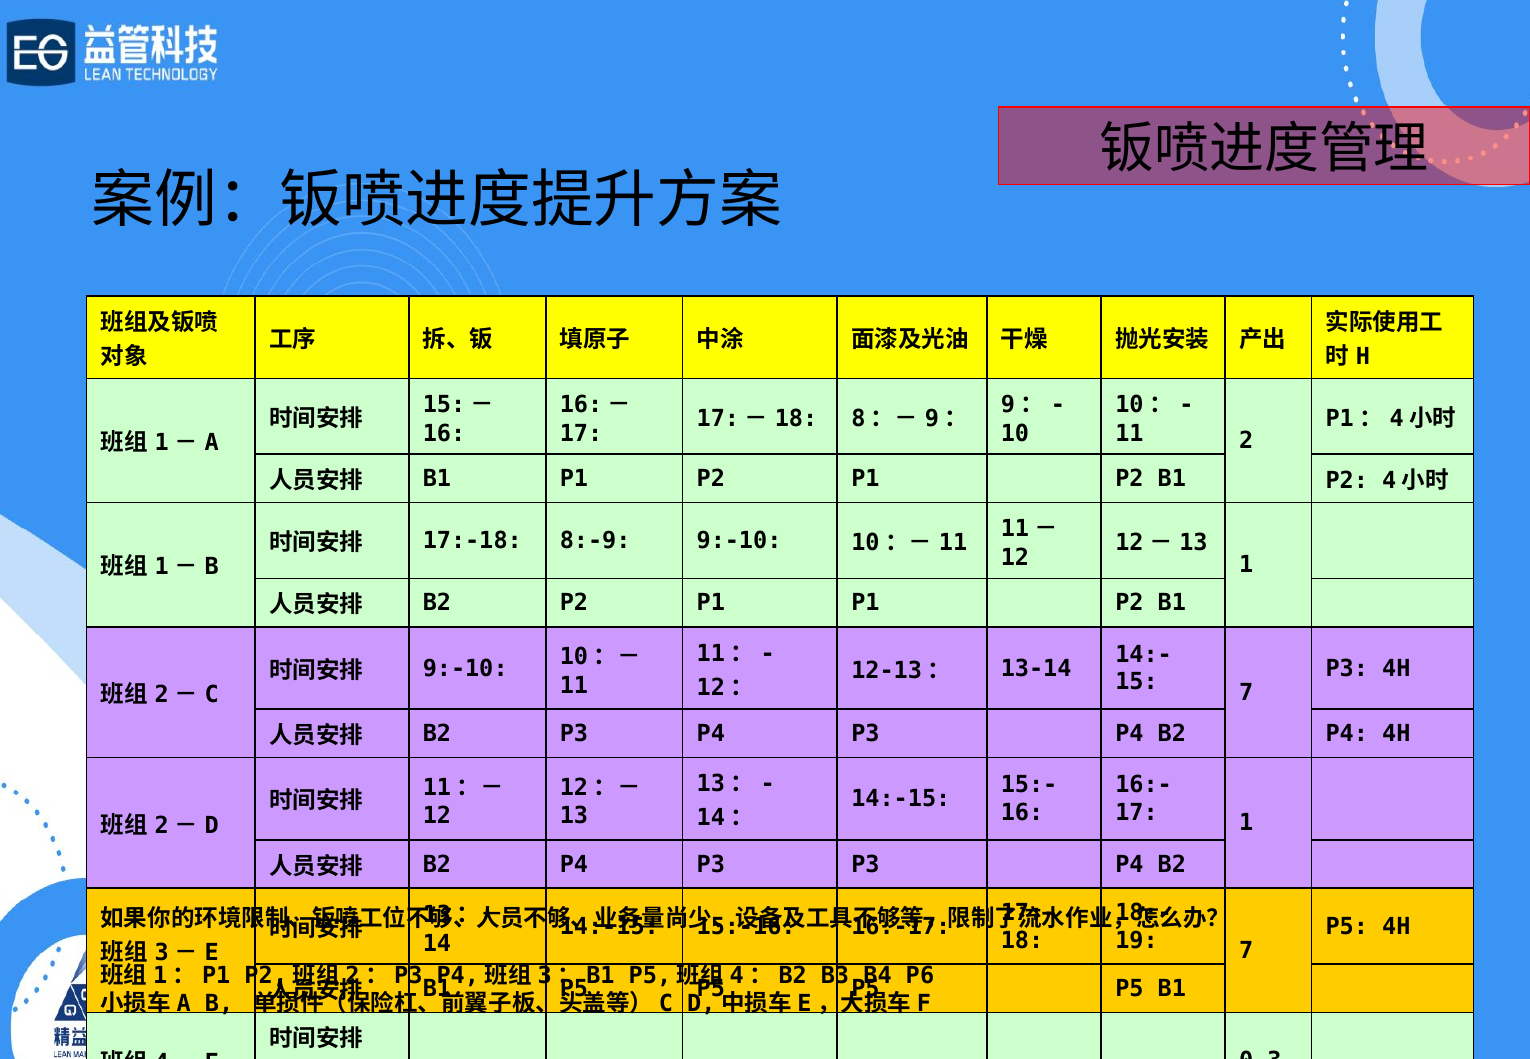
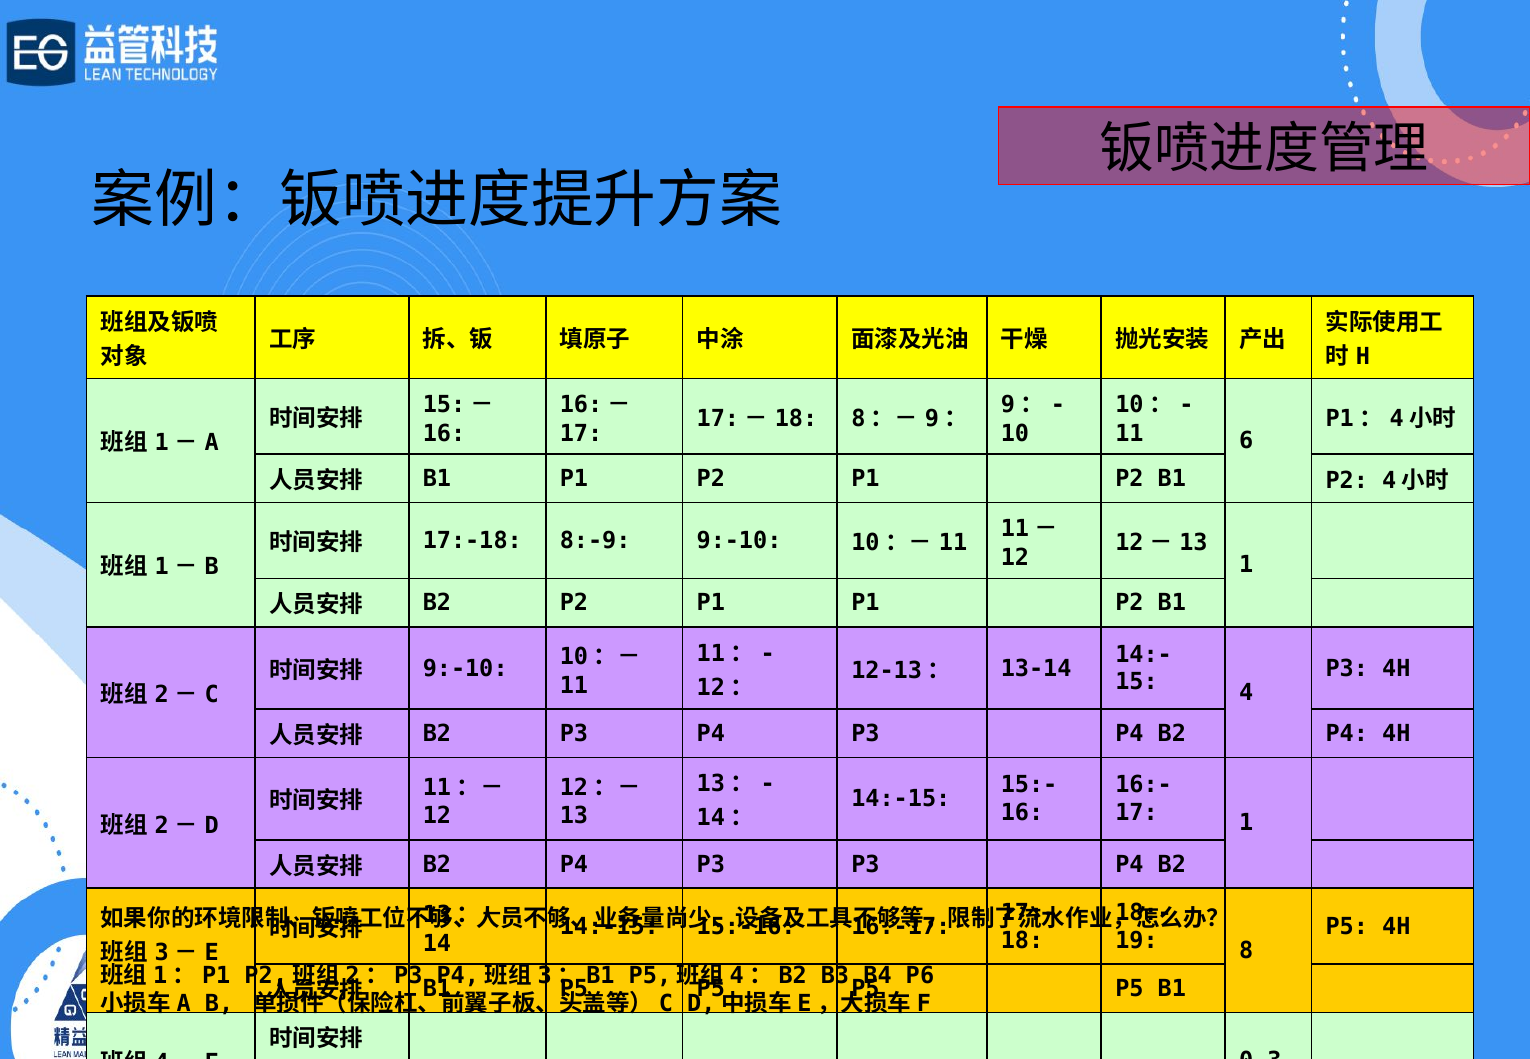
2: 2 -> 6
7 at (1246, 693): 7 -> 4
7 at (1246, 951): 7 -> 8
